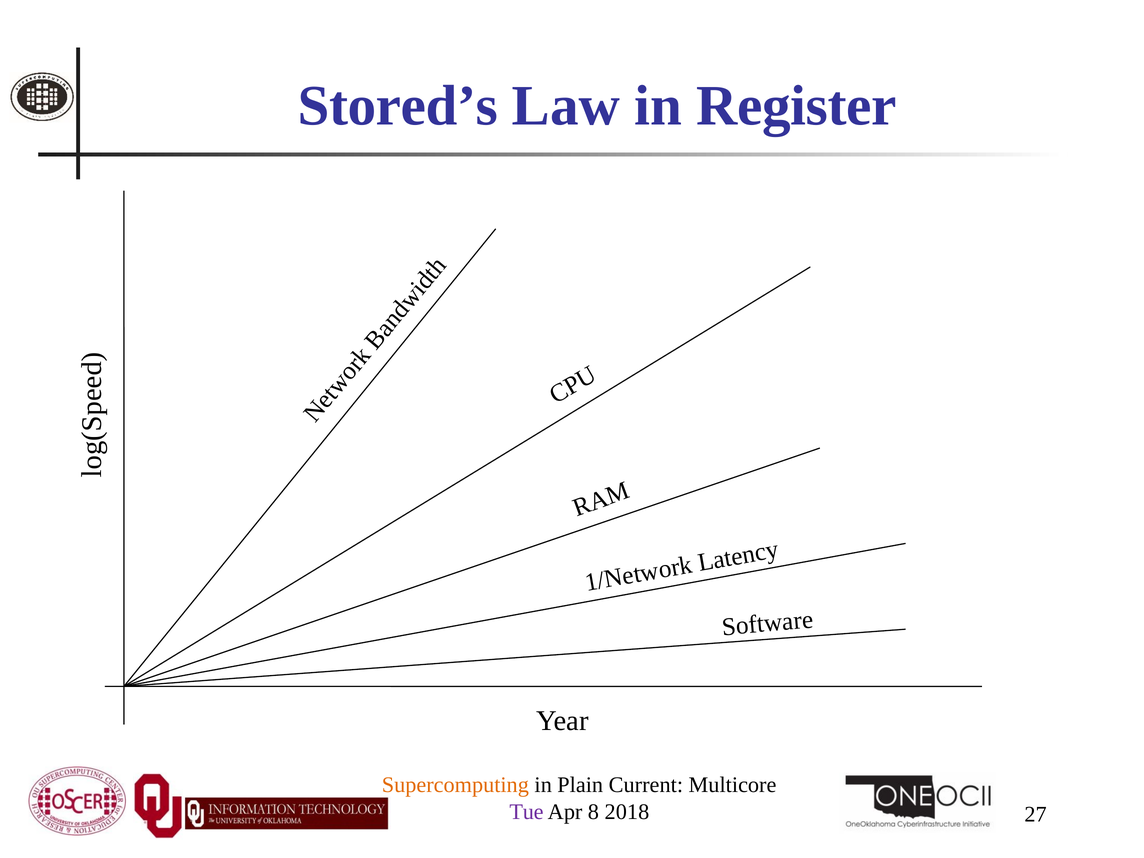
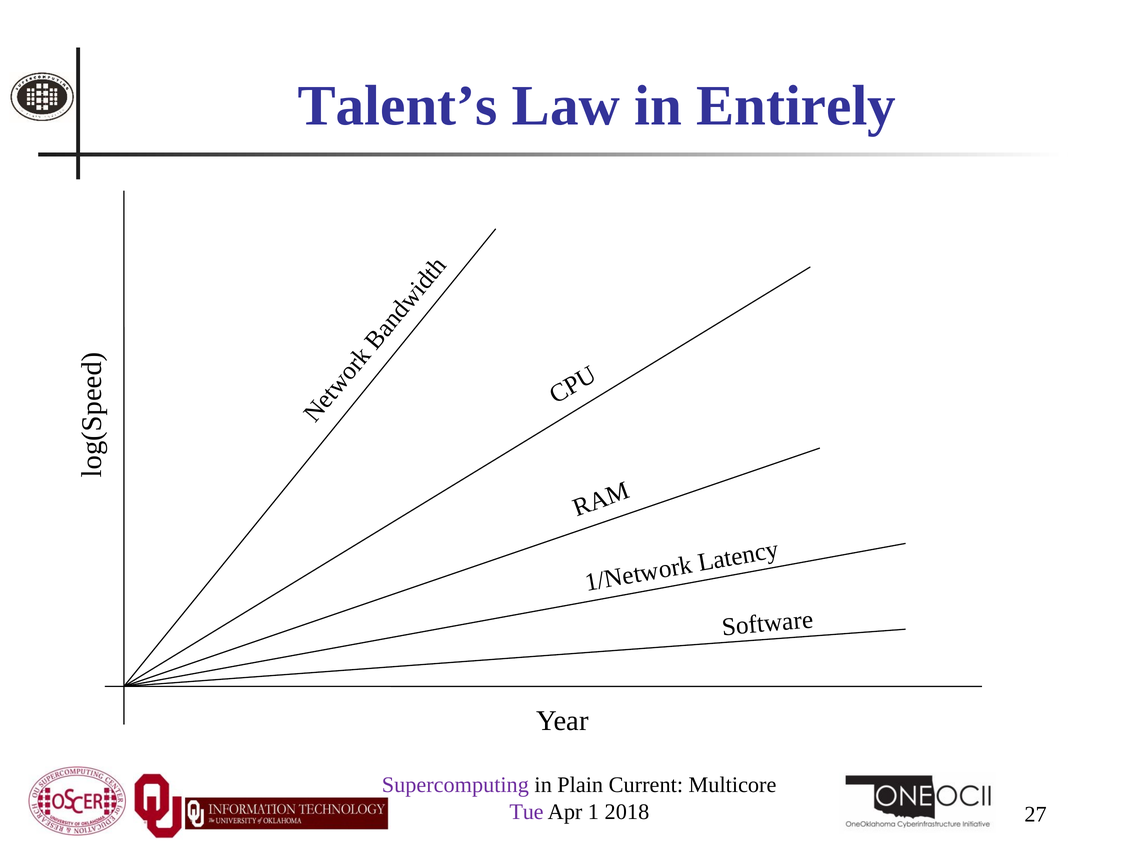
Stored’s: Stored’s -> Talent’s
Register: Register -> Entirely
Supercomputing colour: orange -> purple
8: 8 -> 1
